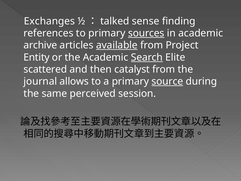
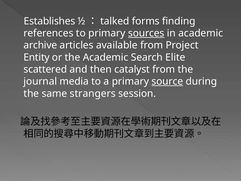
Exchanges: Exchanges -> Establishes
sense: sense -> forms
available underline: present -> none
Search underline: present -> none
allows: allows -> media
perceived: perceived -> strangers
